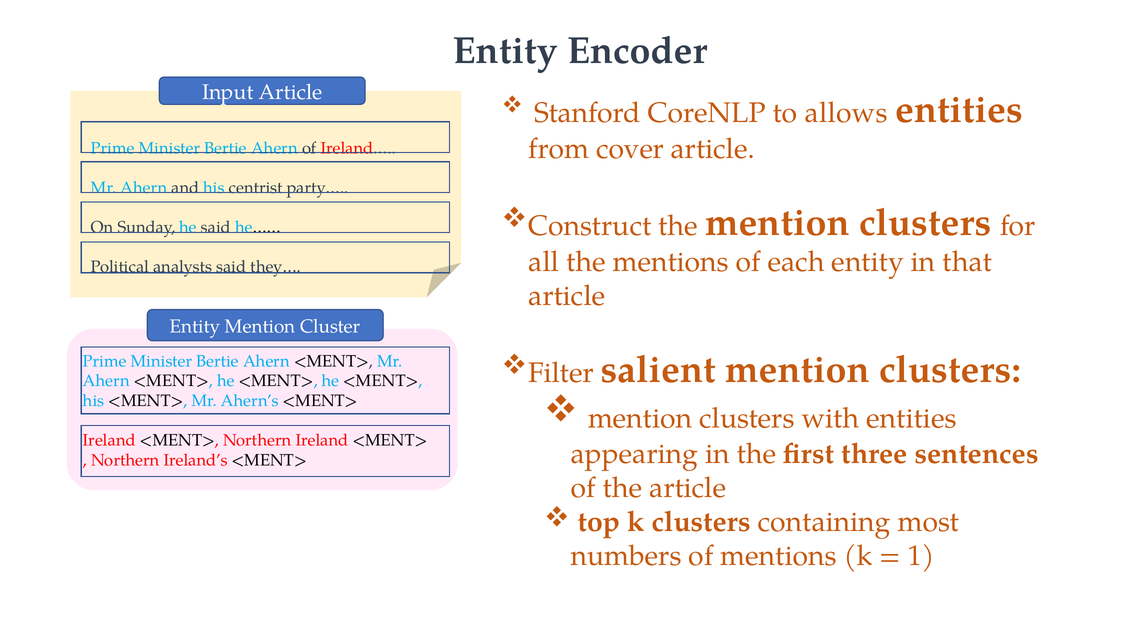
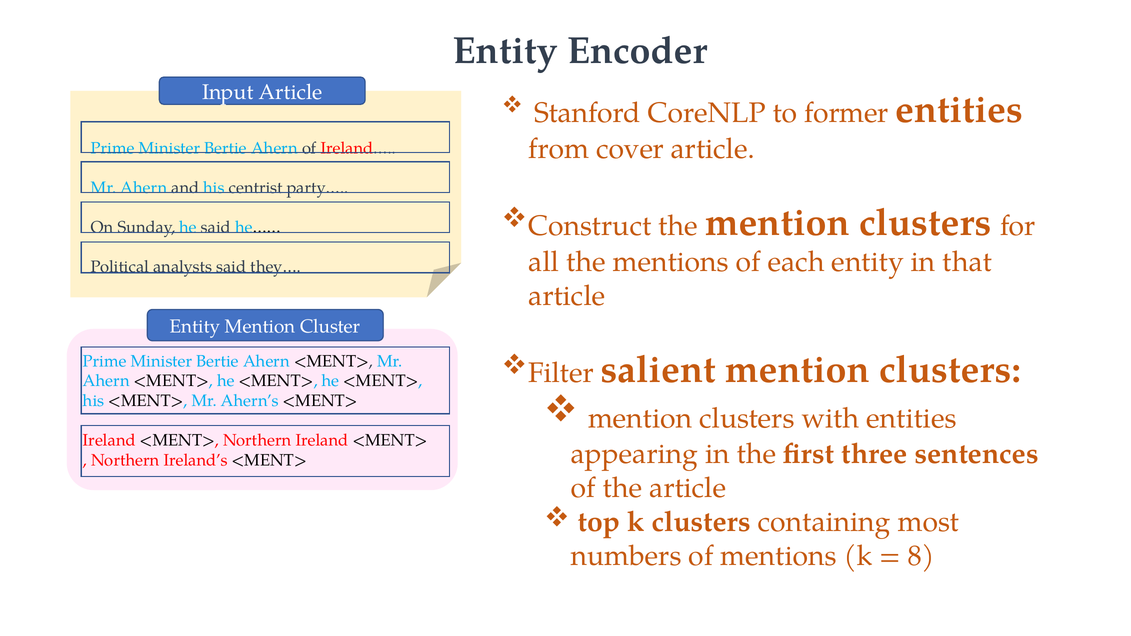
allows: allows -> former
1: 1 -> 8
